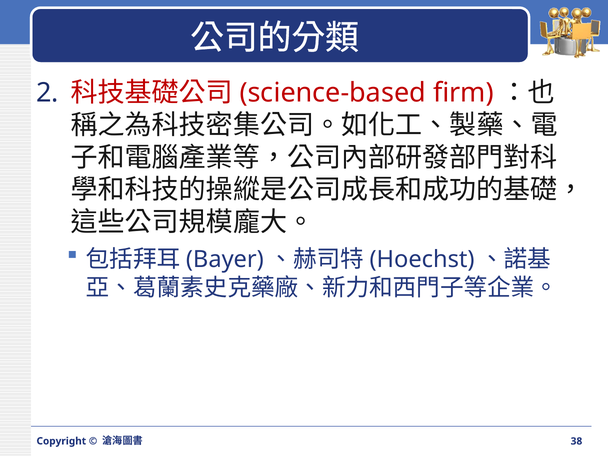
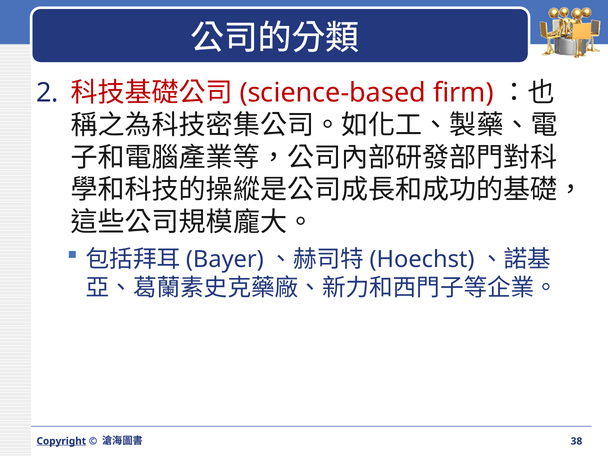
Copyright underline: none -> present
